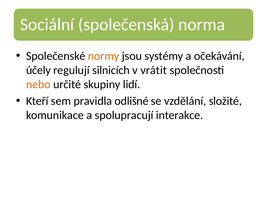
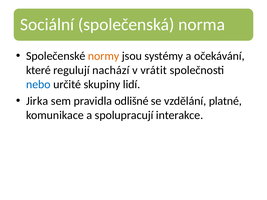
účely: účely -> které
silnicích: silnicích -> nachází
nebo colour: orange -> blue
Kteří: Kteří -> Jirka
složité: složité -> platné
